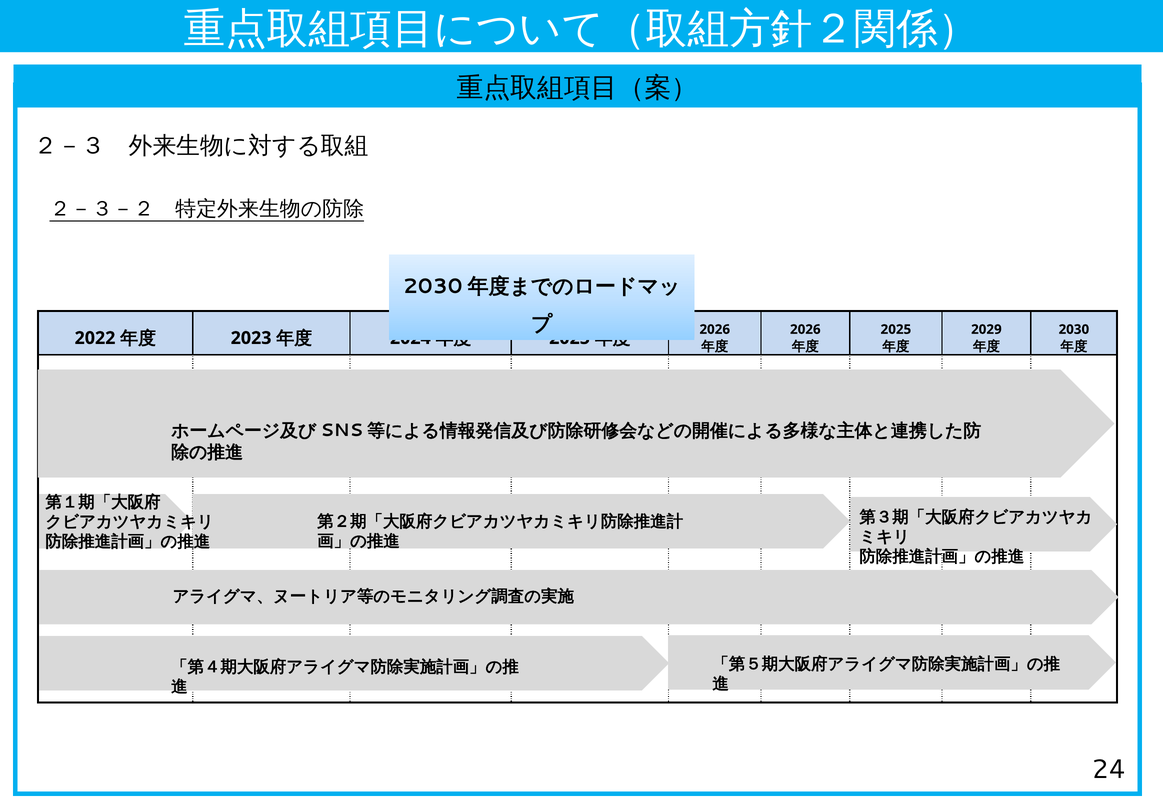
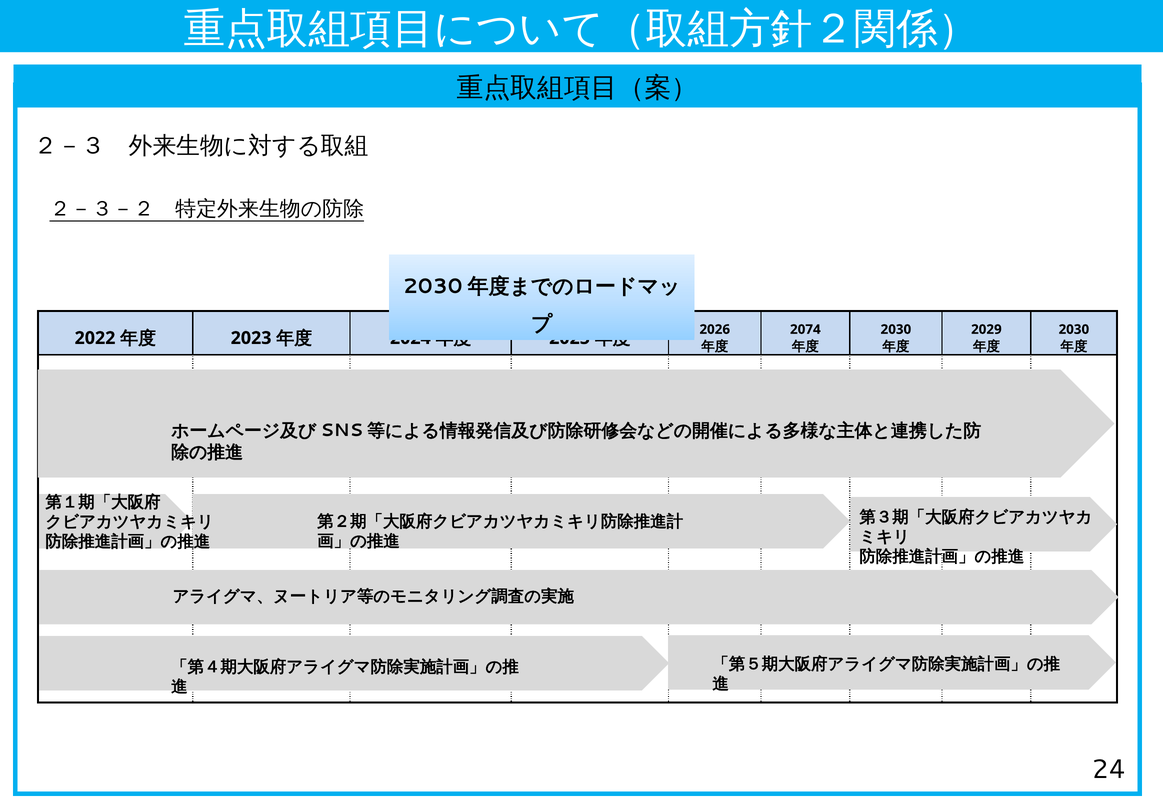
2026 at (805, 329): 2026 -> 2074
2025 at (896, 329): 2025 -> 2030
